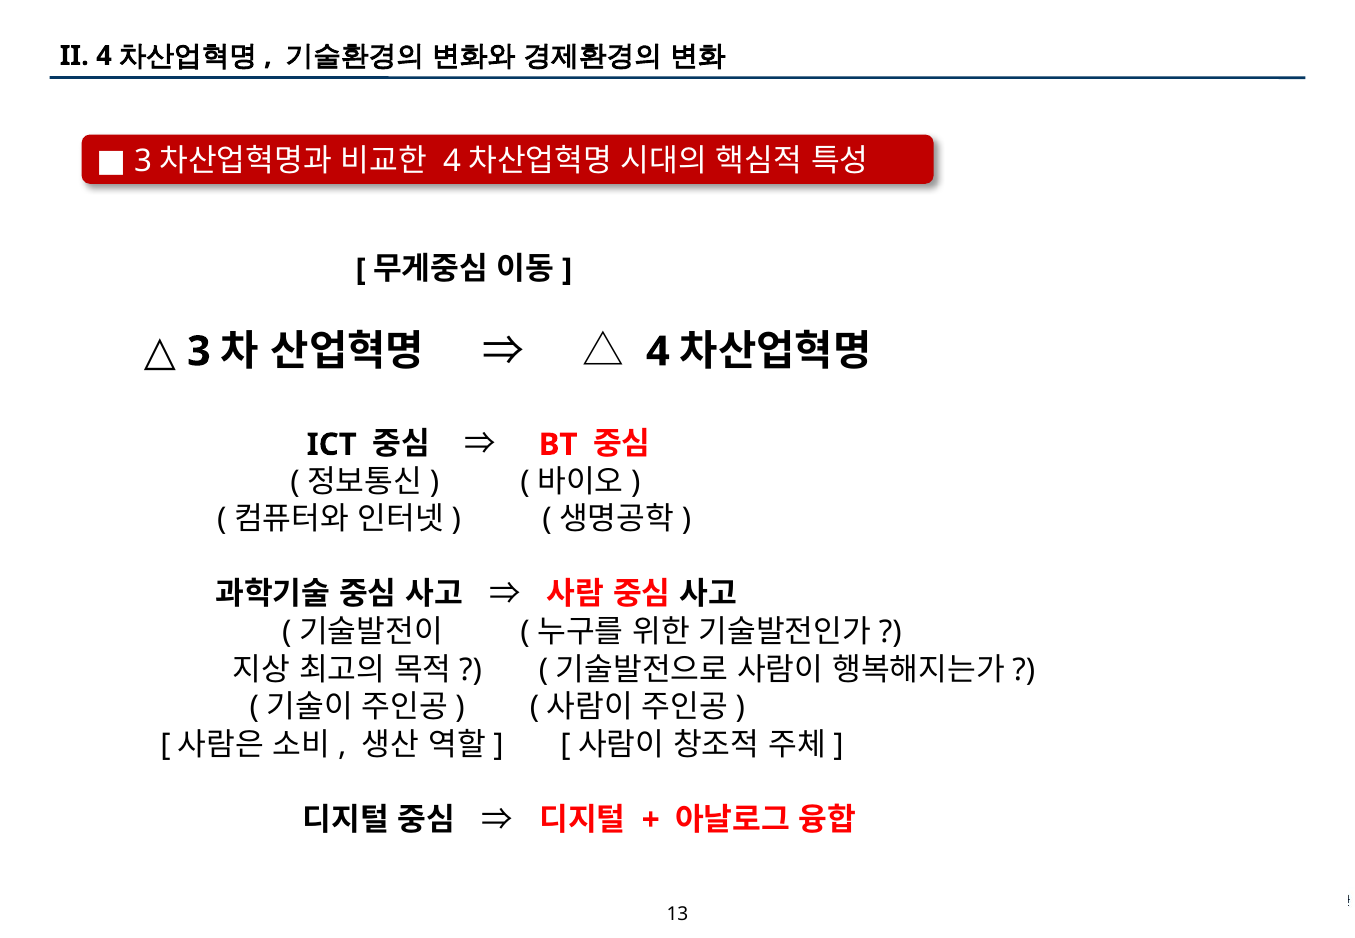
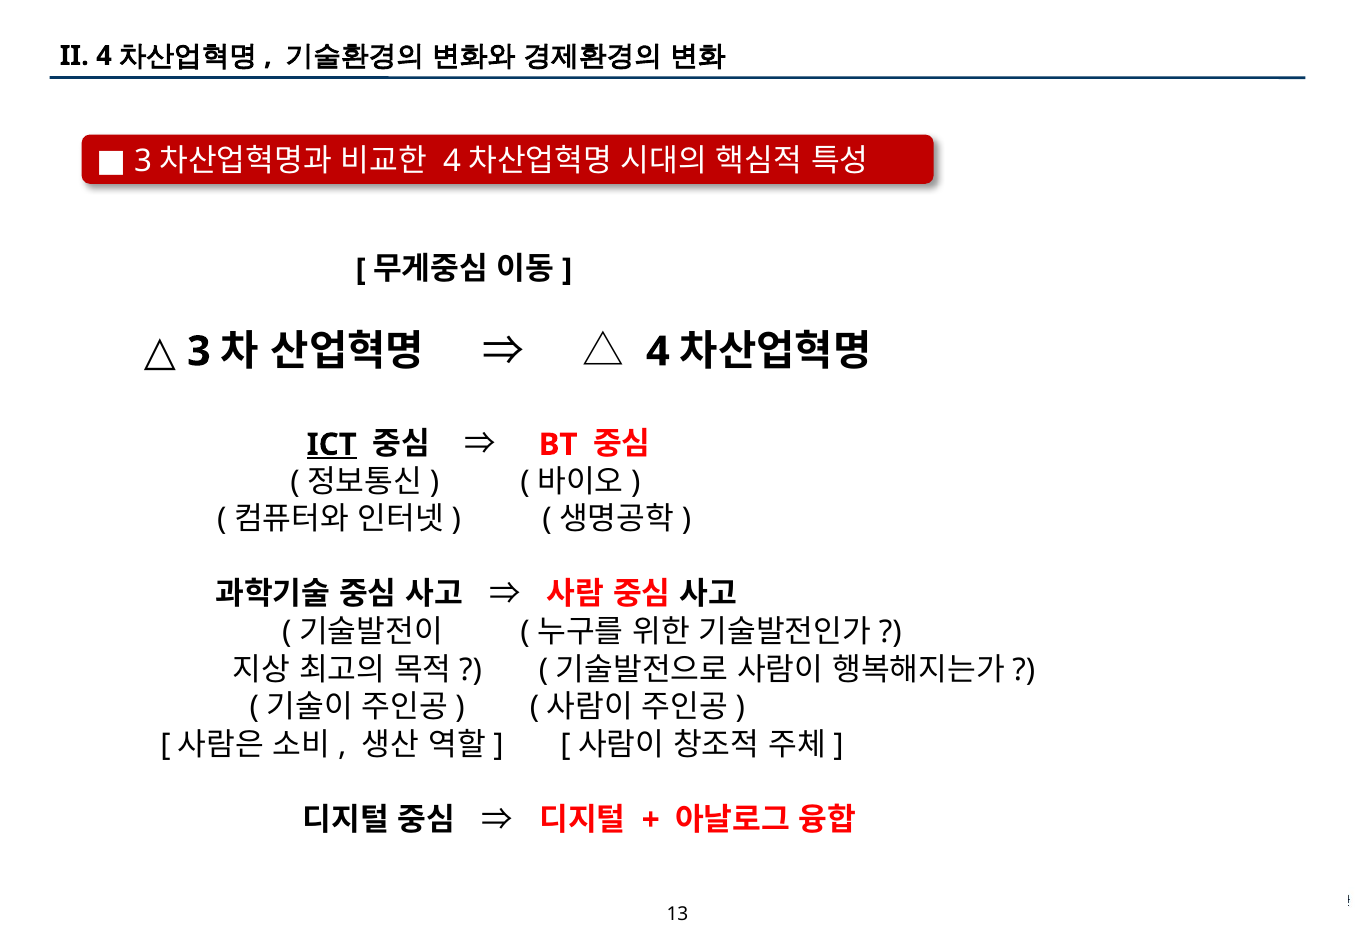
ICT underline: none -> present
